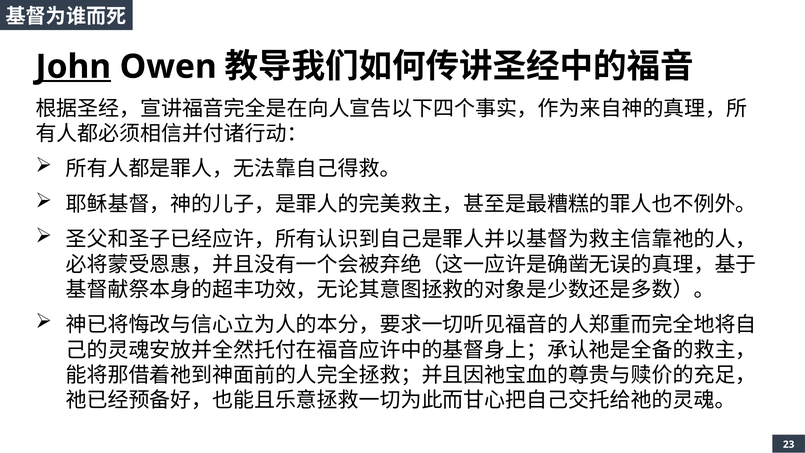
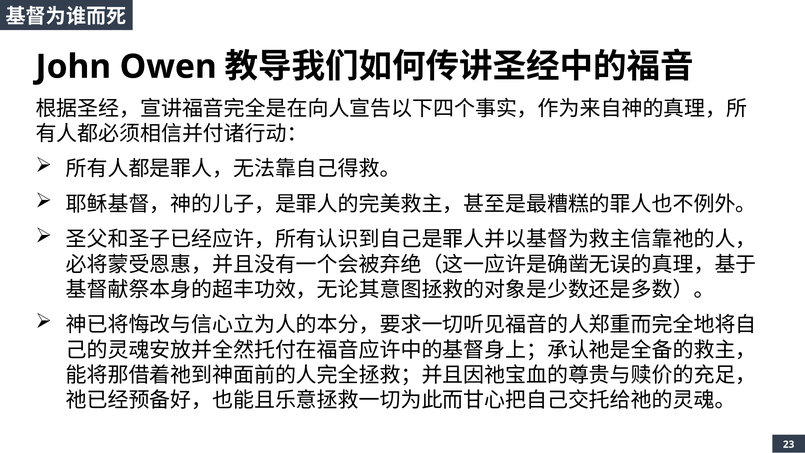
John underline: present -> none
